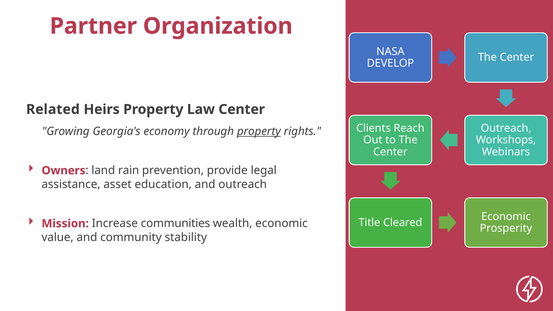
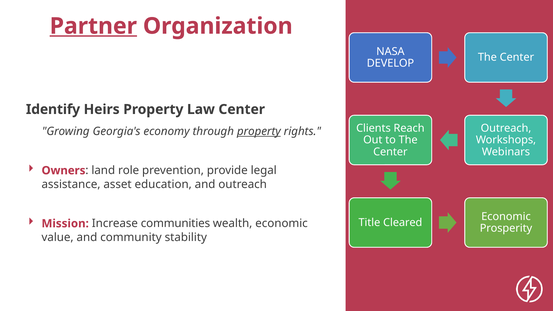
Partner underline: none -> present
Related: Related -> Identify
rain: rain -> role
